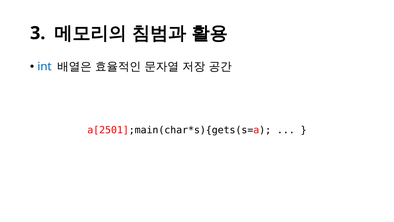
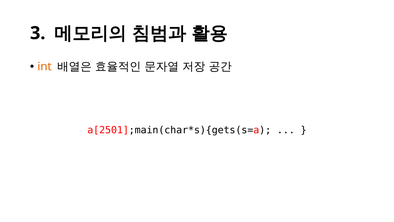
int colour: blue -> orange
